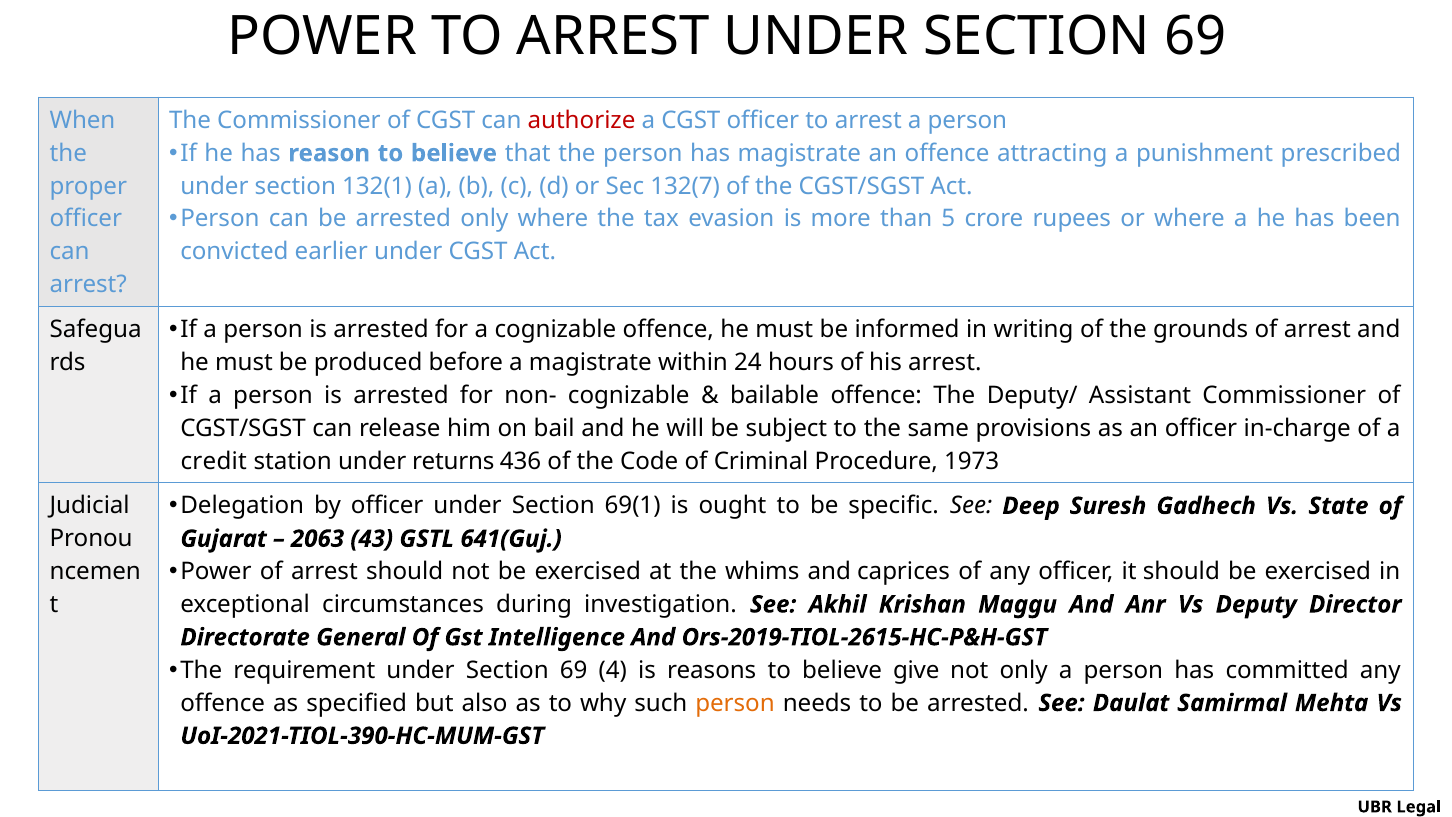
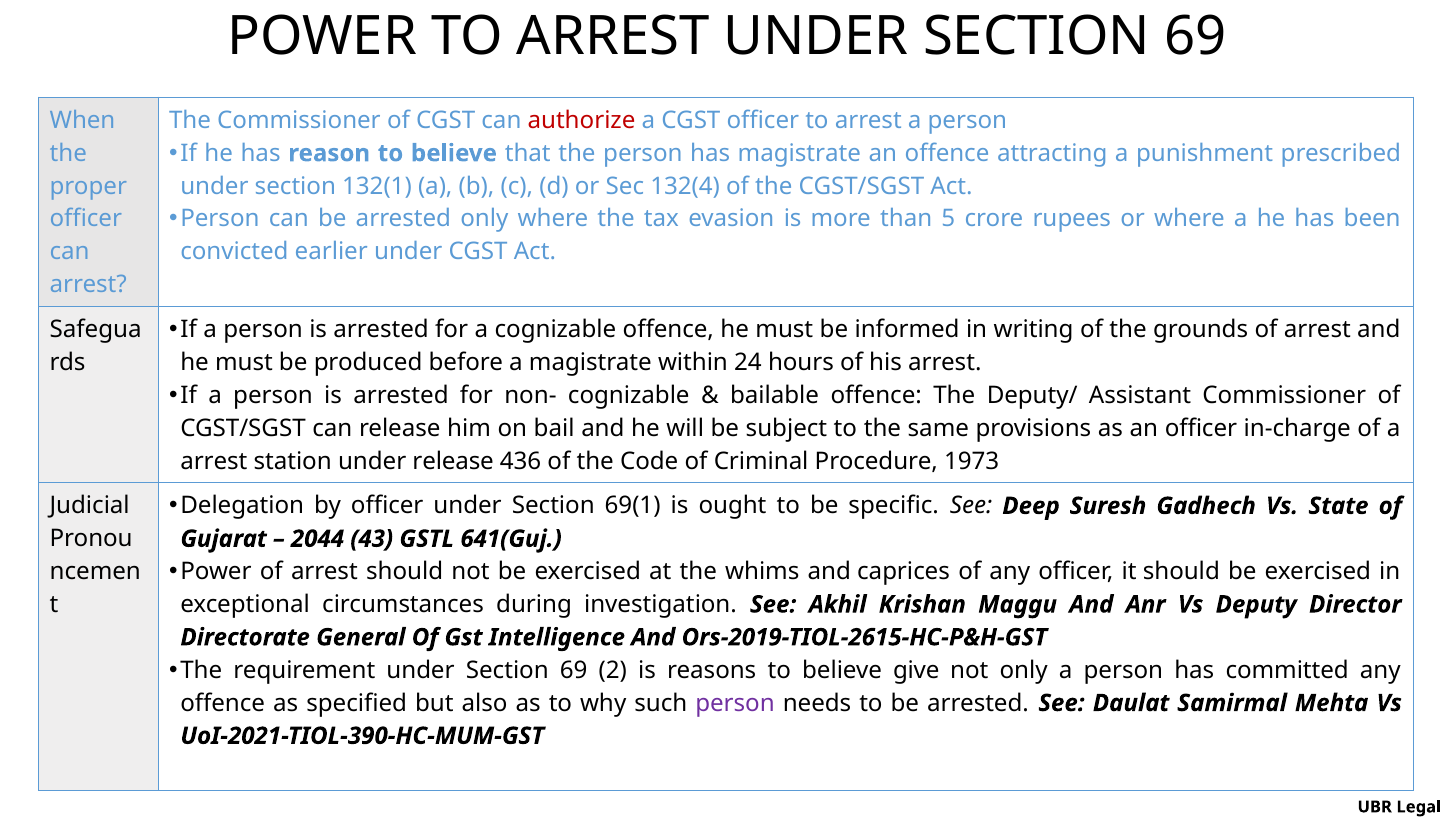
132(7: 132(7 -> 132(4
credit at (214, 461): credit -> arrest
under returns: returns -> release
2063: 2063 -> 2044
4: 4 -> 2
person at (735, 703) colour: orange -> purple
